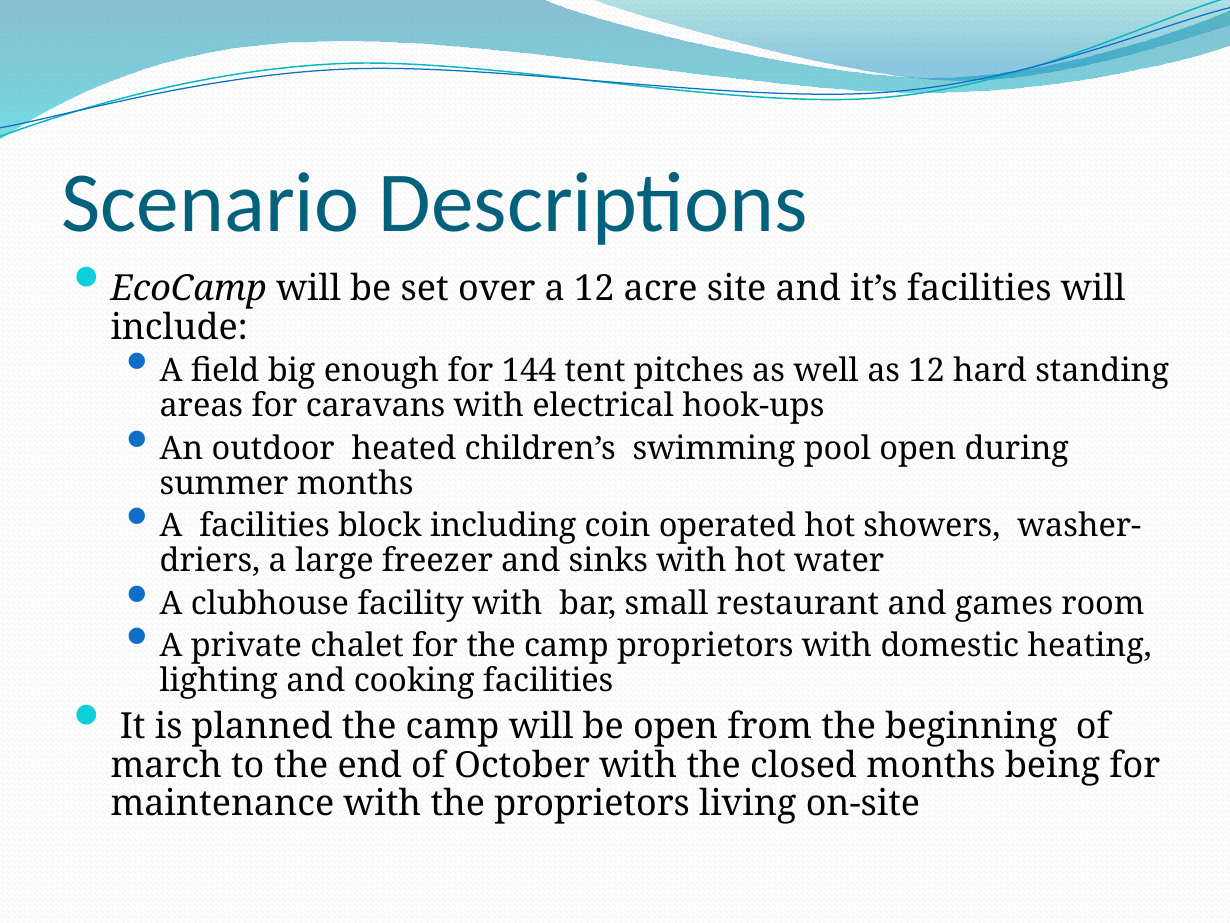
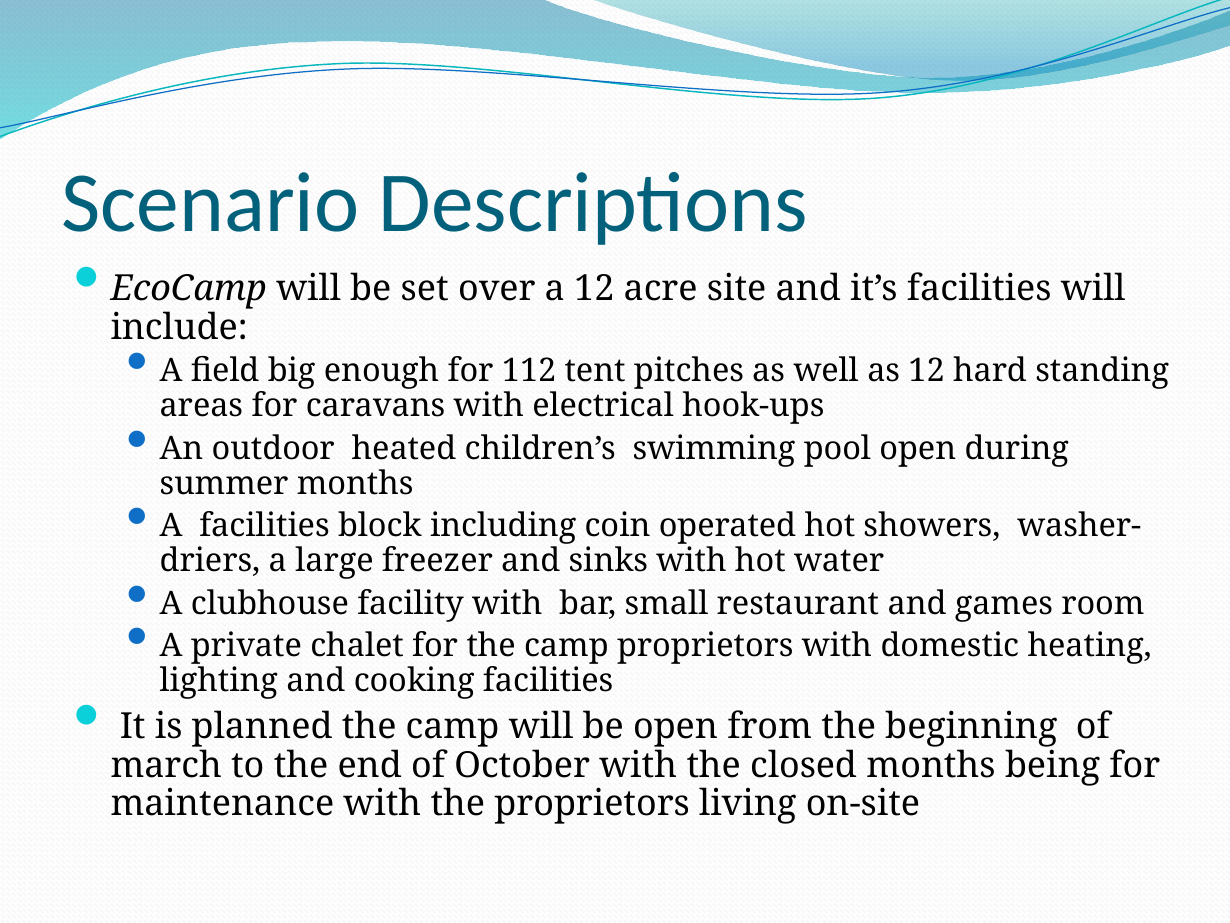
144: 144 -> 112
